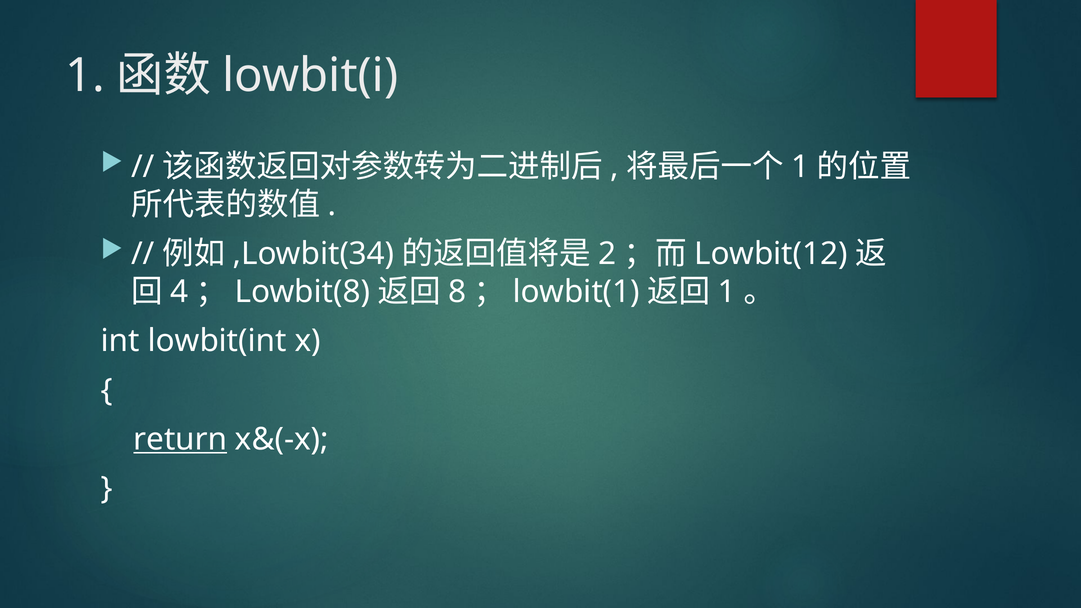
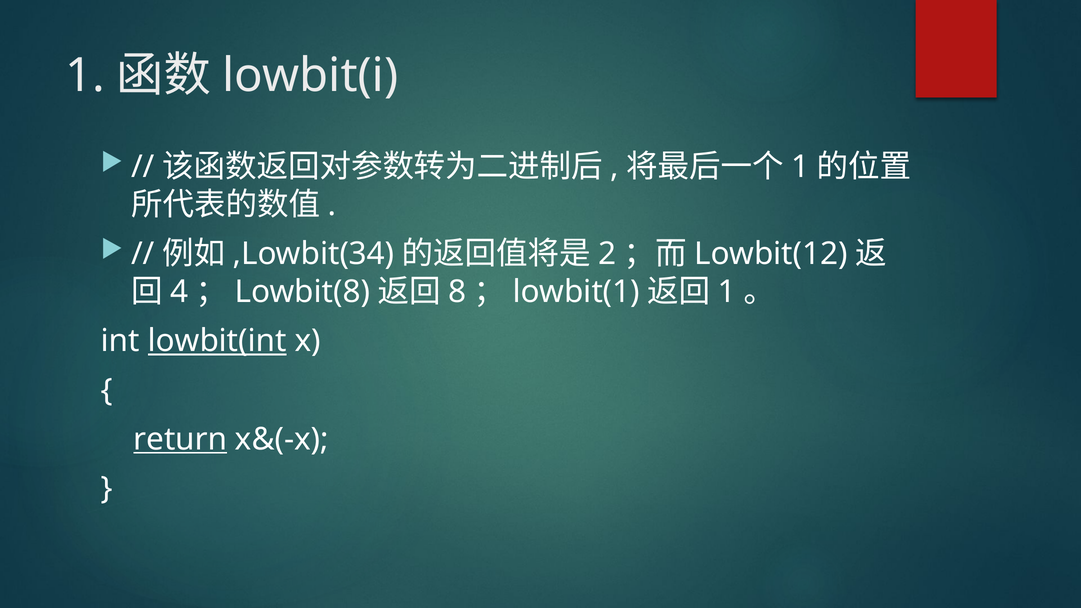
lowbit(int underline: none -> present
